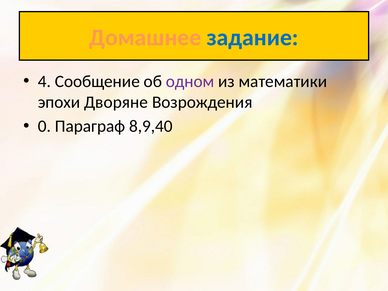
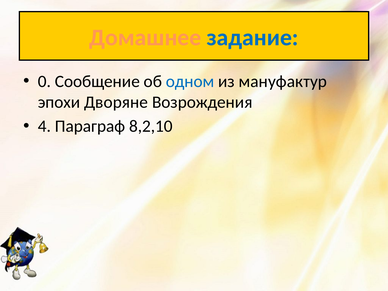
4: 4 -> 0
одном colour: purple -> blue
математики: математики -> мануфактур
0: 0 -> 4
8,9,40: 8,9,40 -> 8,2,10
